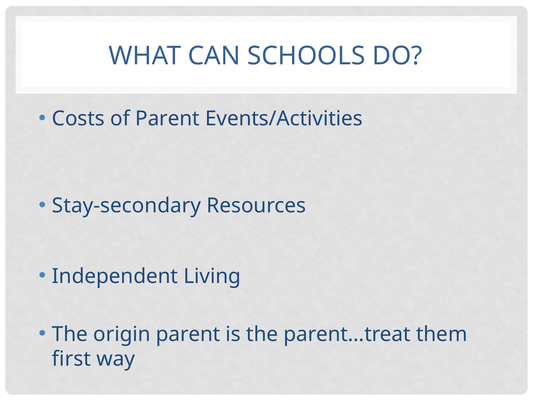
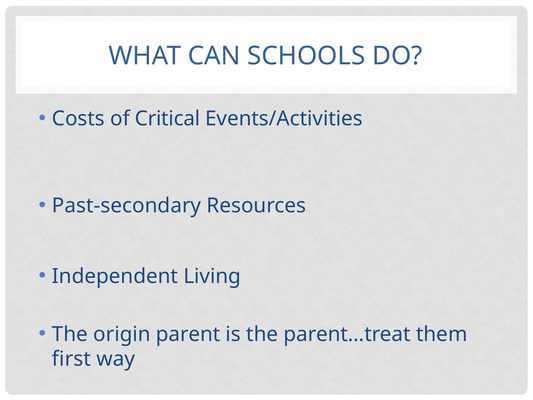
of Parent: Parent -> Critical
Stay-secondary: Stay-secondary -> Past-secondary
